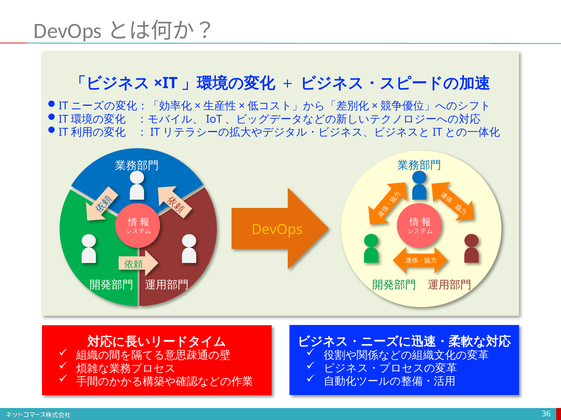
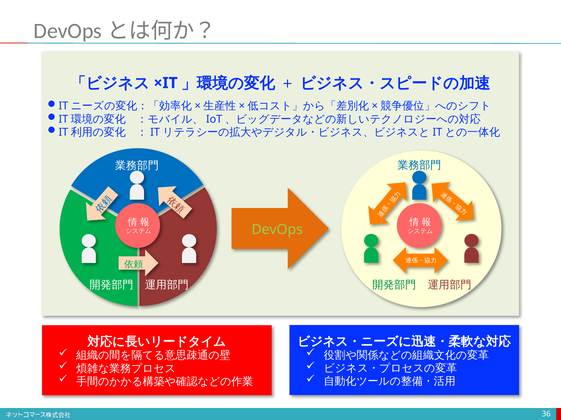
DevOps colour: yellow -> light green
